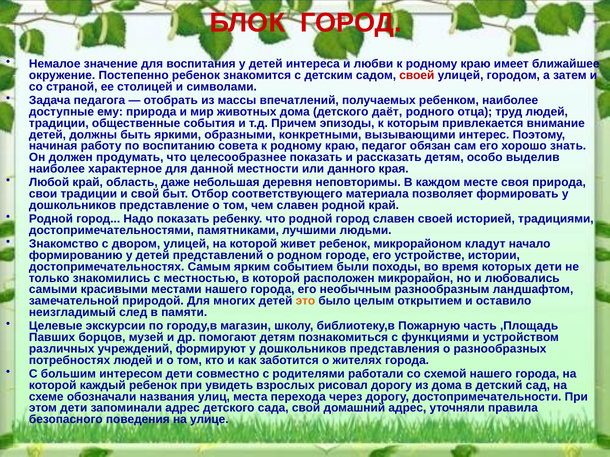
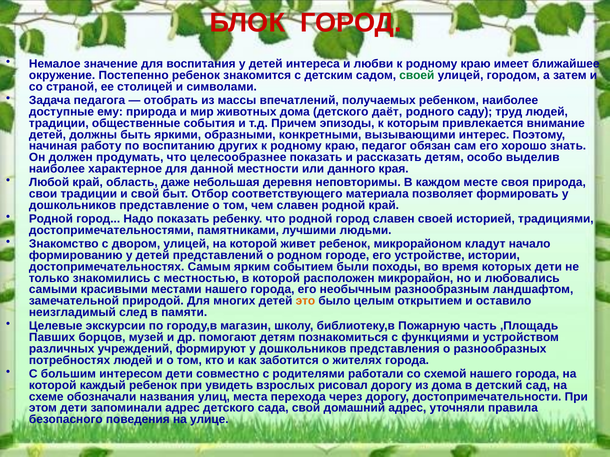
своей at (417, 75) colour: red -> green
отца: отца -> саду
совета: совета -> других
